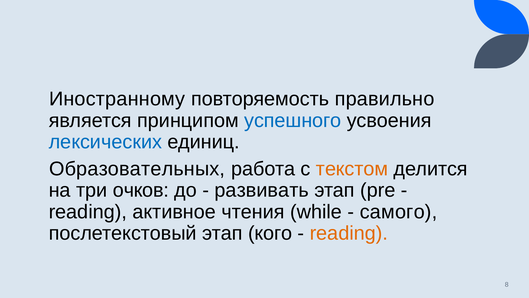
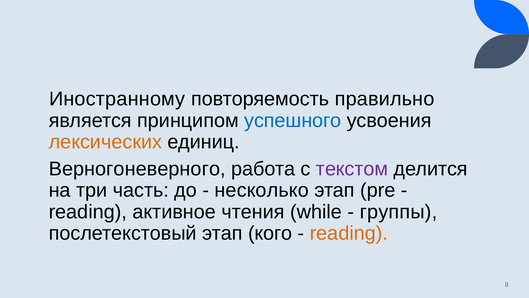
лексических colour: blue -> orange
Образовательных: Образовательных -> Верногоневерного
текстом colour: orange -> purple
очков: очков -> часть
развивать: развивать -> несколько
самого: самого -> группы
